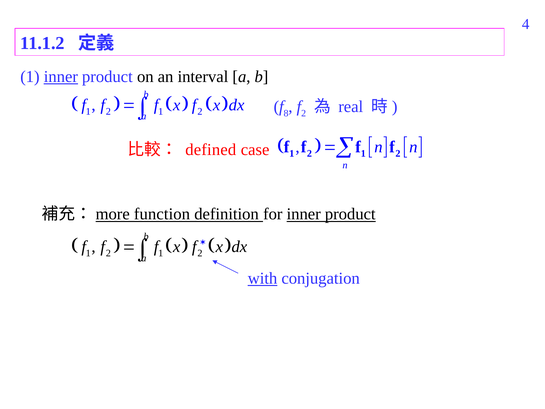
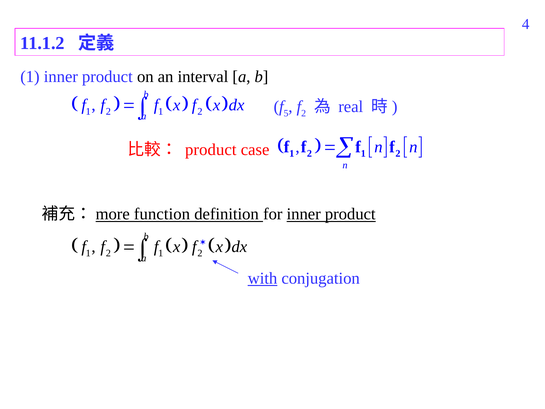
inner at (61, 77) underline: present -> none
8: 8 -> 5
defined at (211, 150): defined -> product
